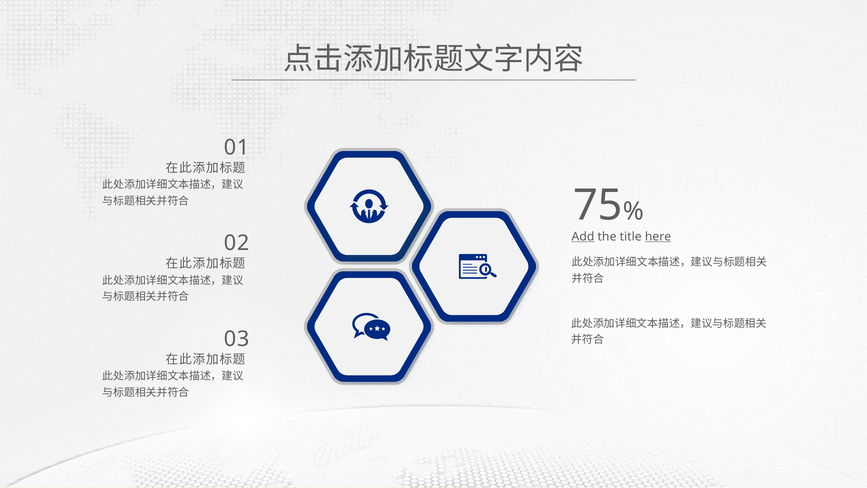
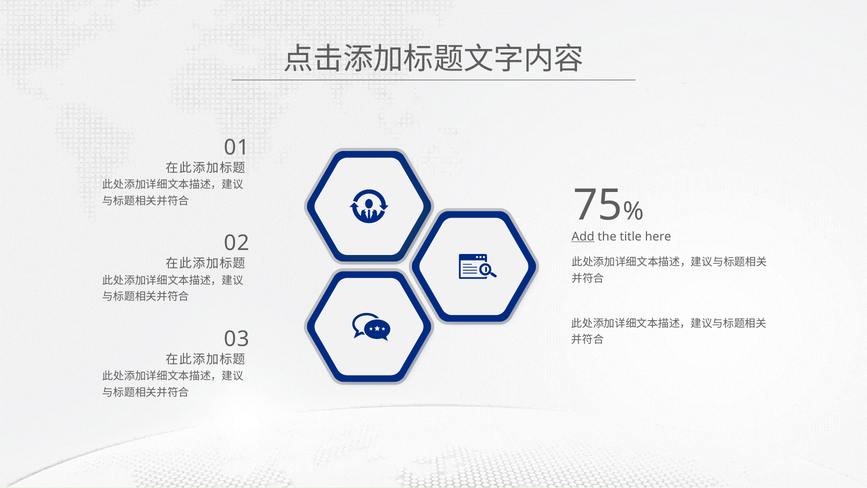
here underline: present -> none
